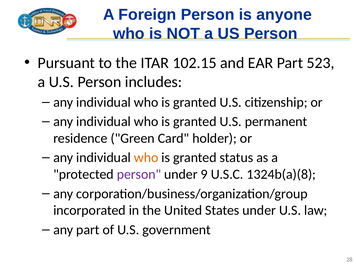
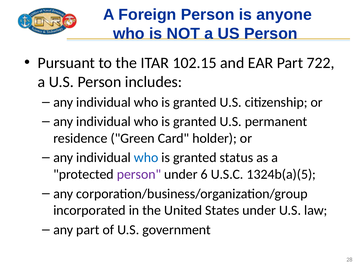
523: 523 -> 722
who at (146, 158) colour: orange -> blue
9: 9 -> 6
1324b(a)(8: 1324b(a)(8 -> 1324b(a)(5
